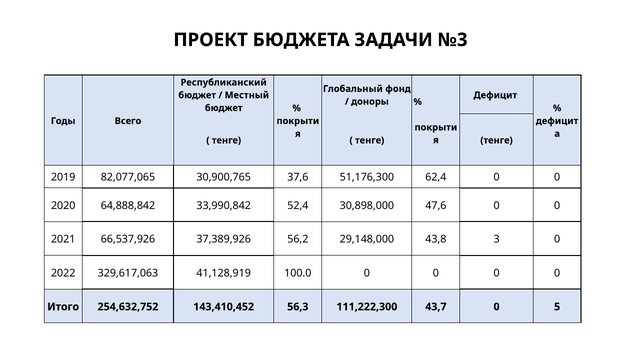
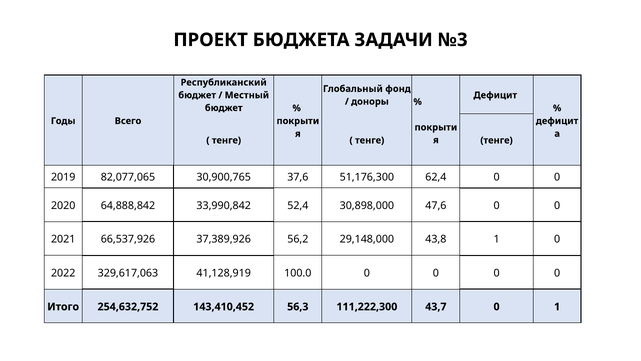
43,8 3: 3 -> 1
0 5: 5 -> 1
